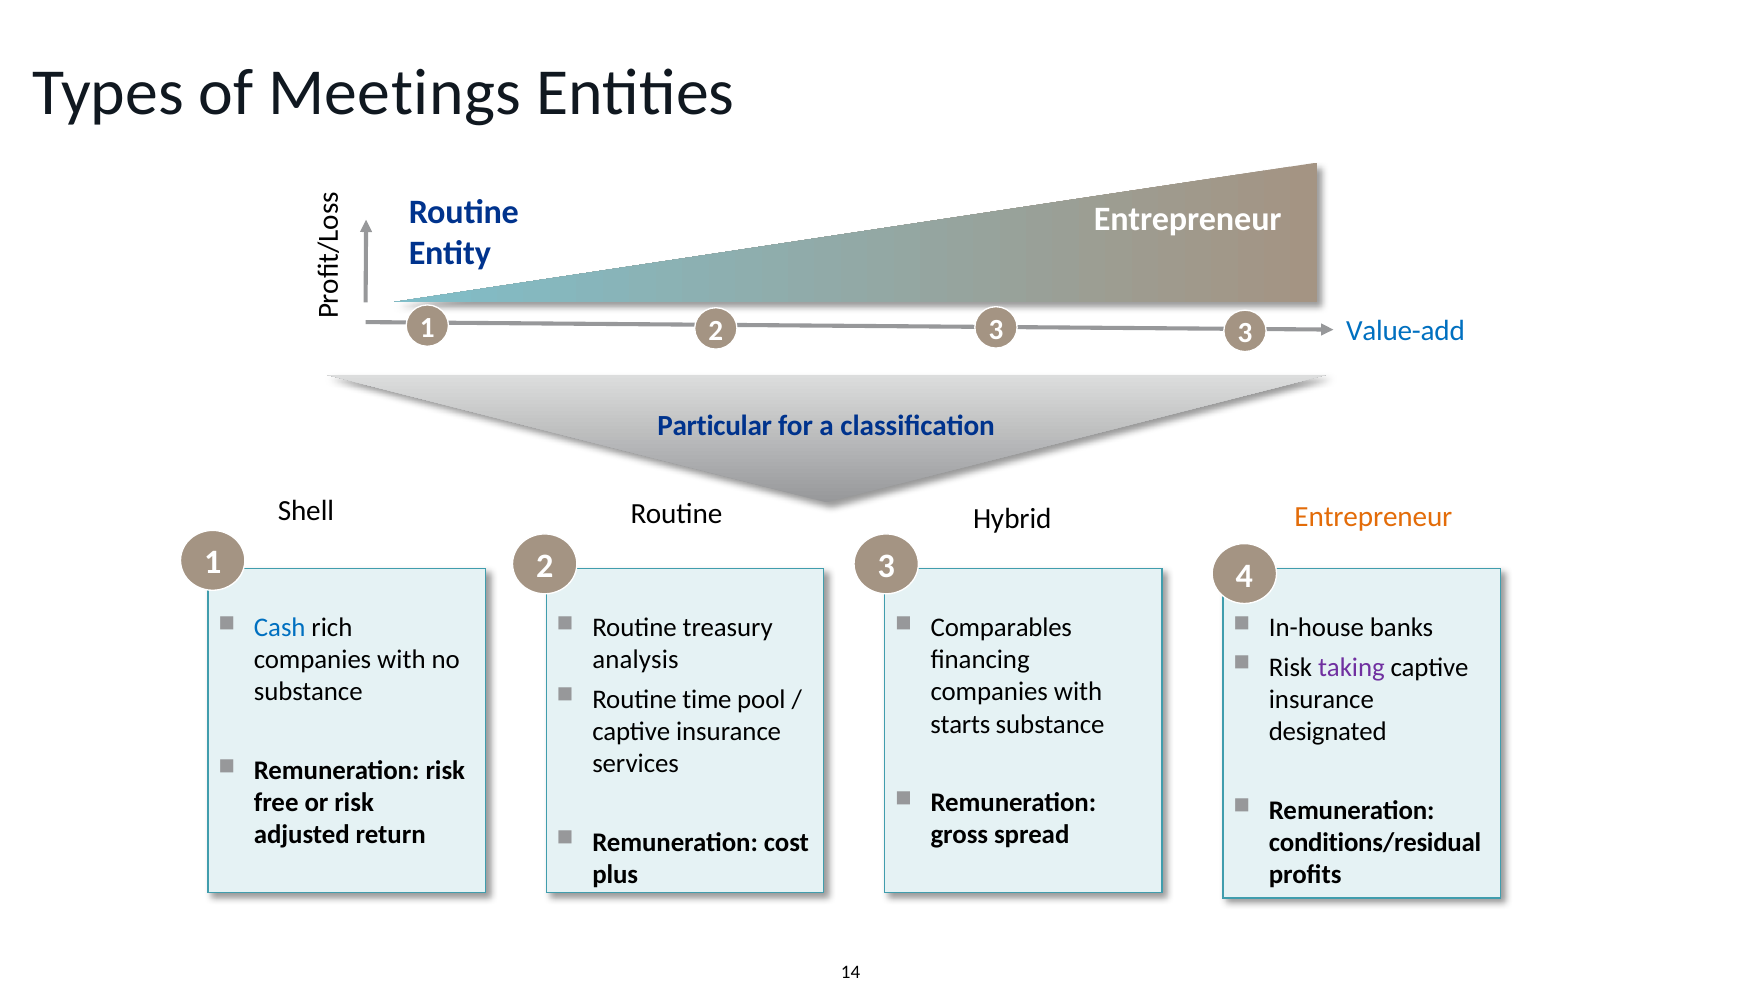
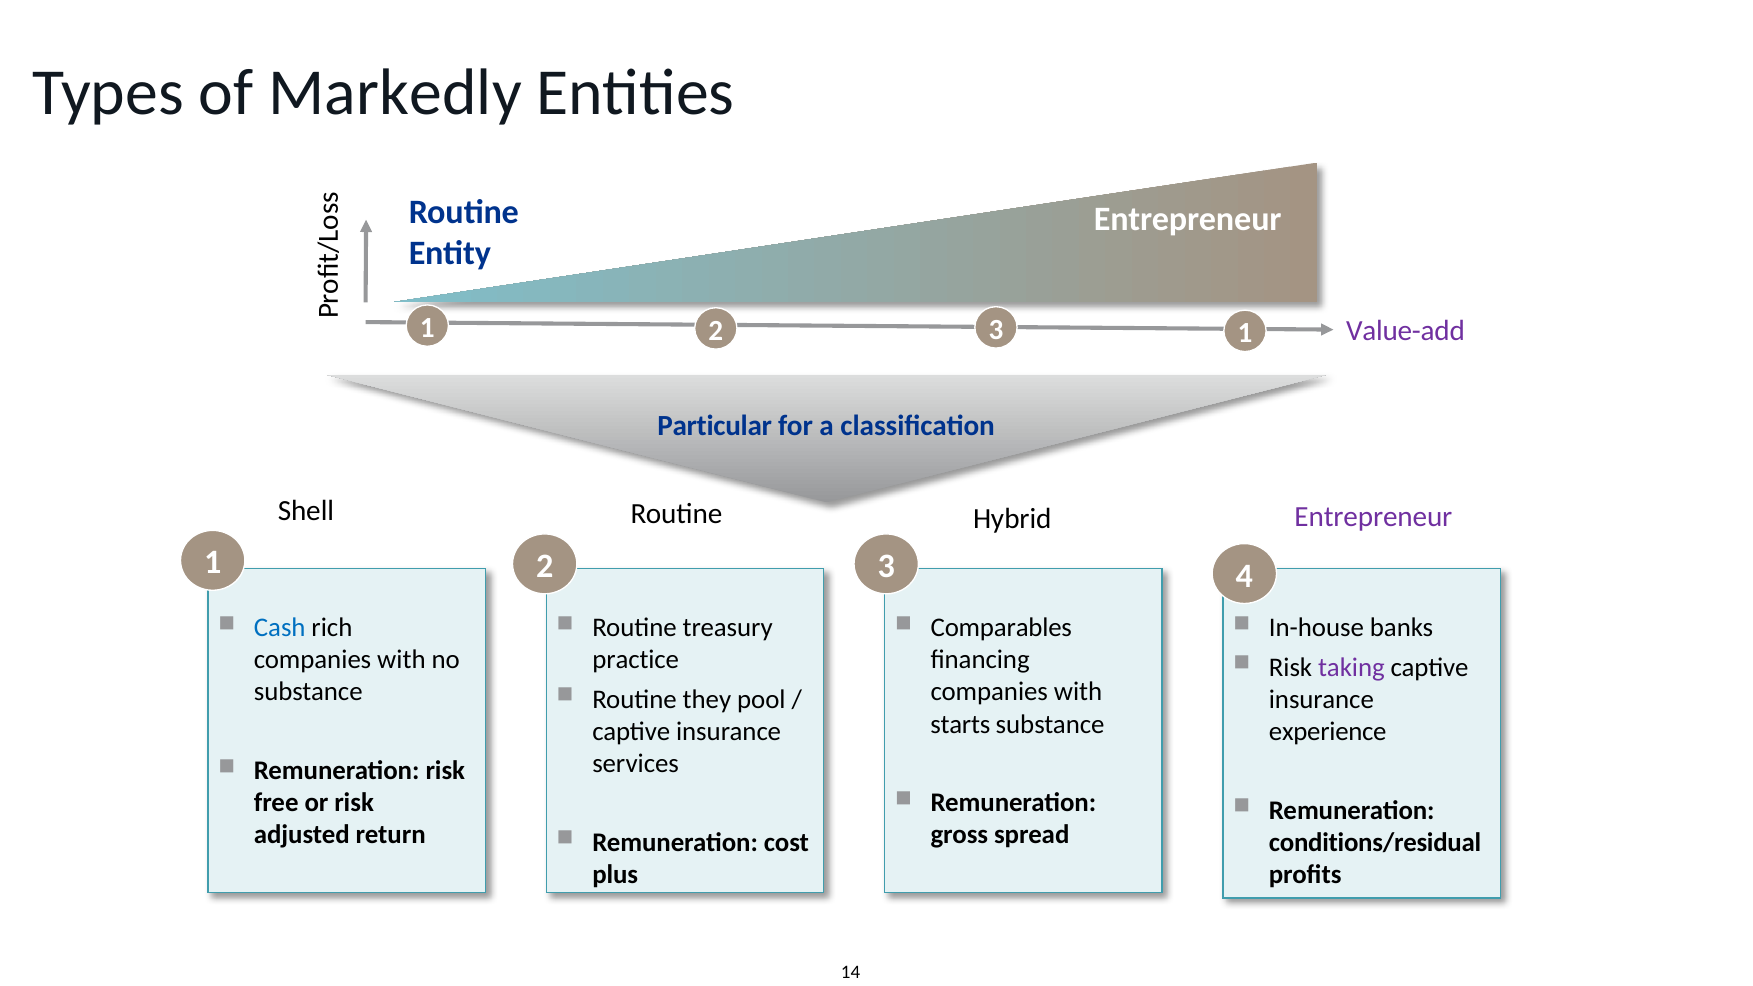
Meetings: Meetings -> Markedly
3 3: 3 -> 1
Value-add colour: blue -> purple
Entrepreneur at (1373, 517) colour: orange -> purple
analysis: analysis -> practice
time: time -> they
designated: designated -> experience
